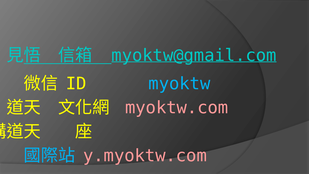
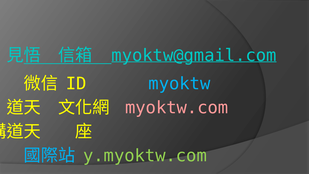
y.myoktw.com colour: pink -> light green
